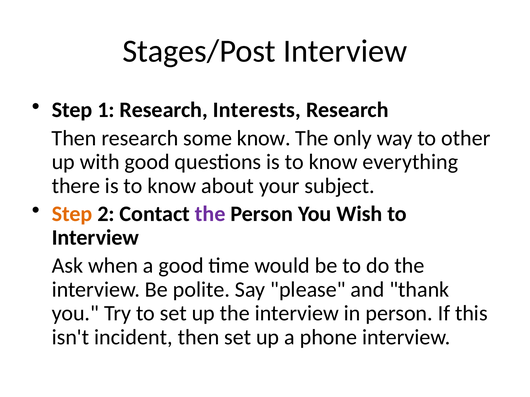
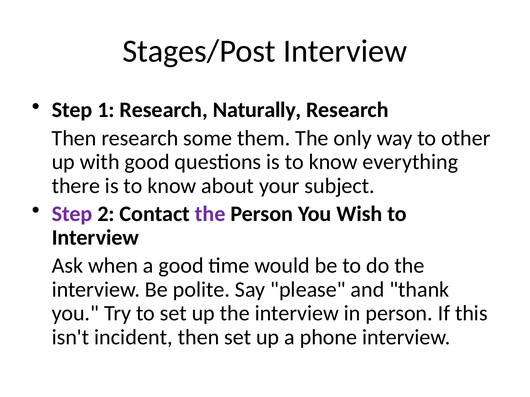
Interests: Interests -> Naturally
some know: know -> them
Step at (72, 214) colour: orange -> purple
